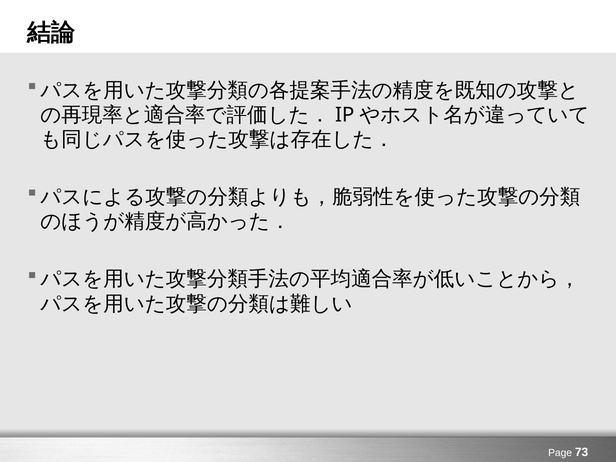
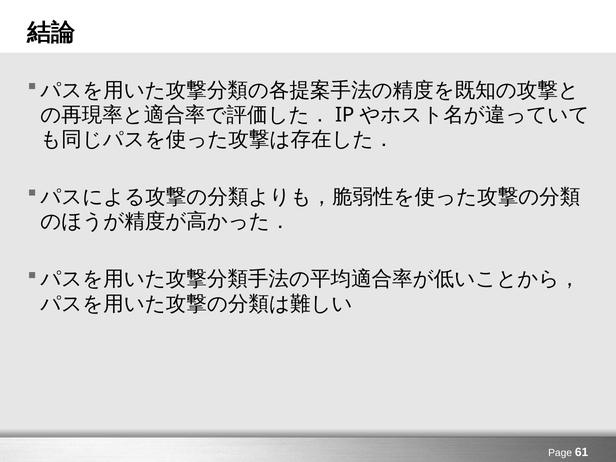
73: 73 -> 61
